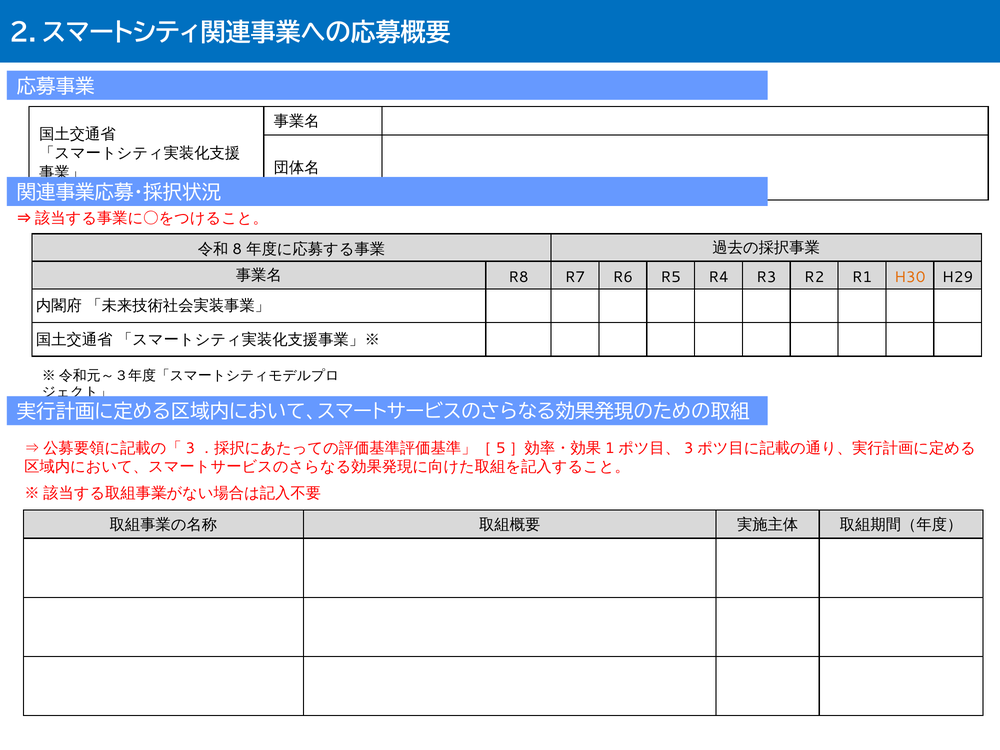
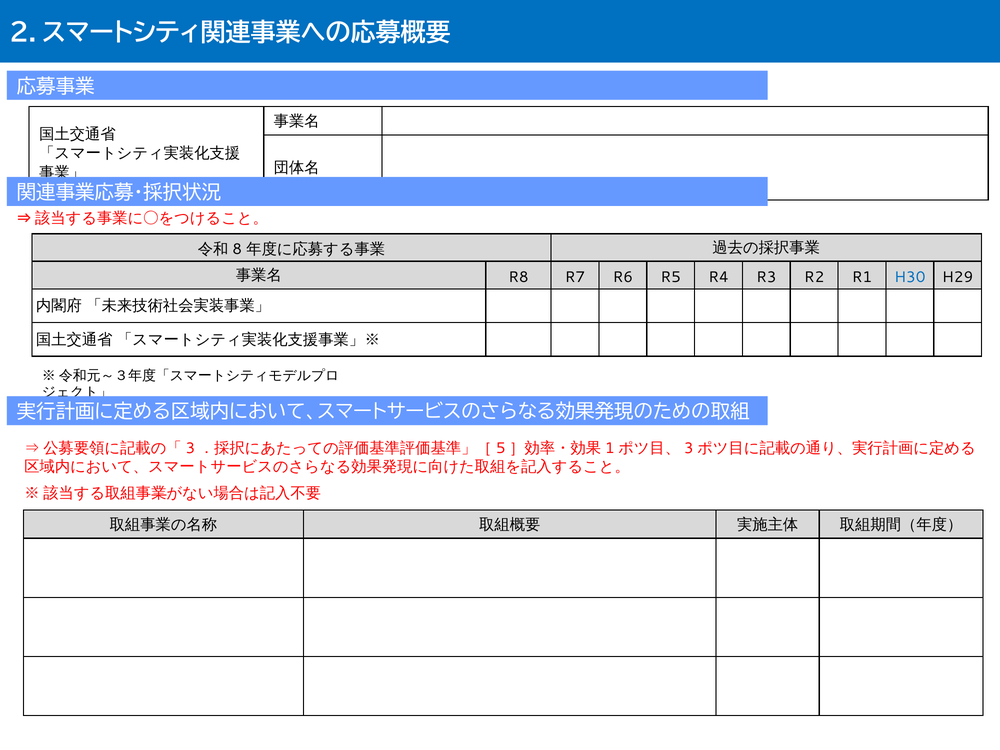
H30 colour: orange -> blue
